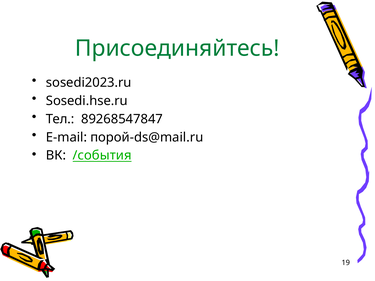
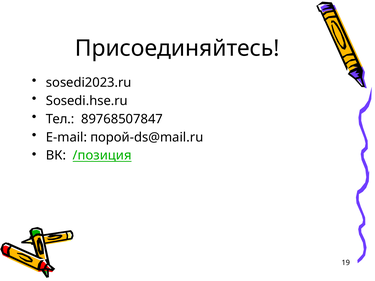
Присоединяйтесь colour: green -> black
89268547847: 89268547847 -> 89768507847
/события: /события -> /позиция
